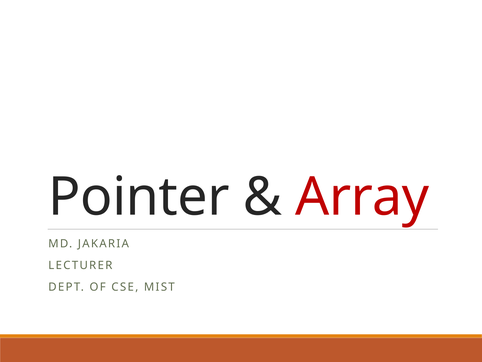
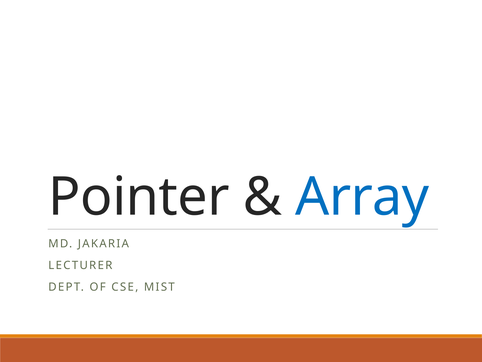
Array colour: red -> blue
